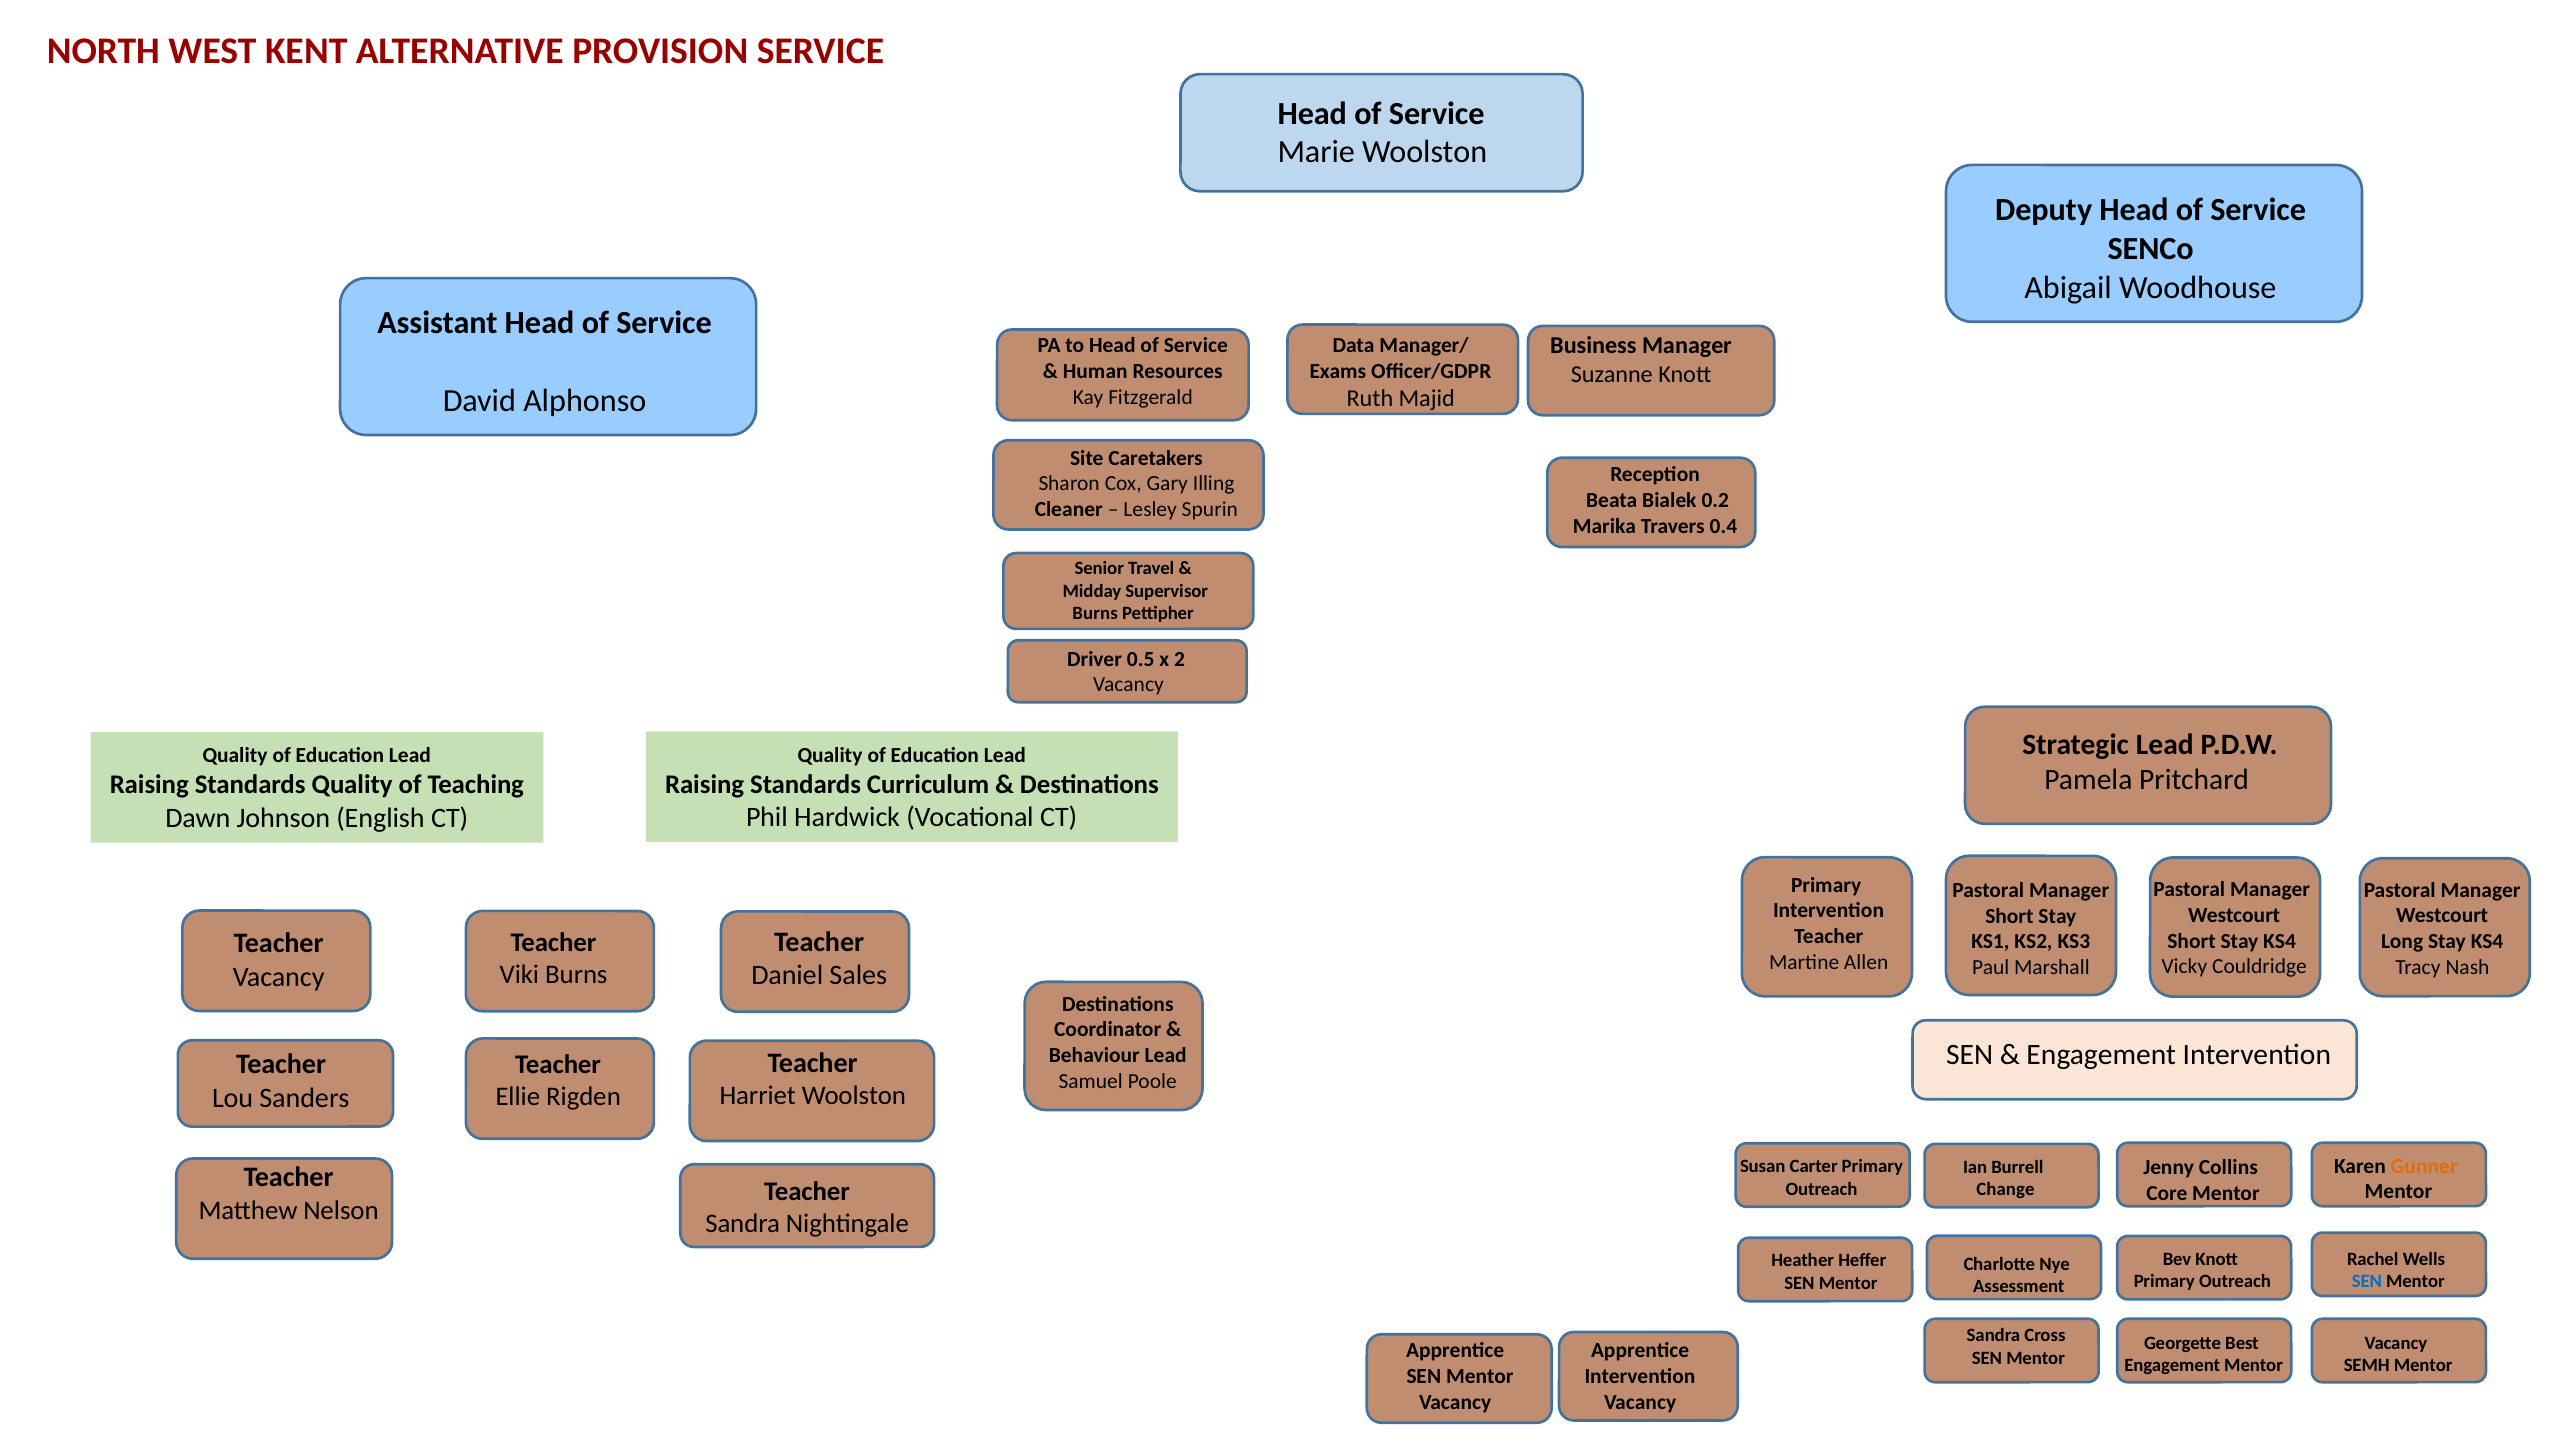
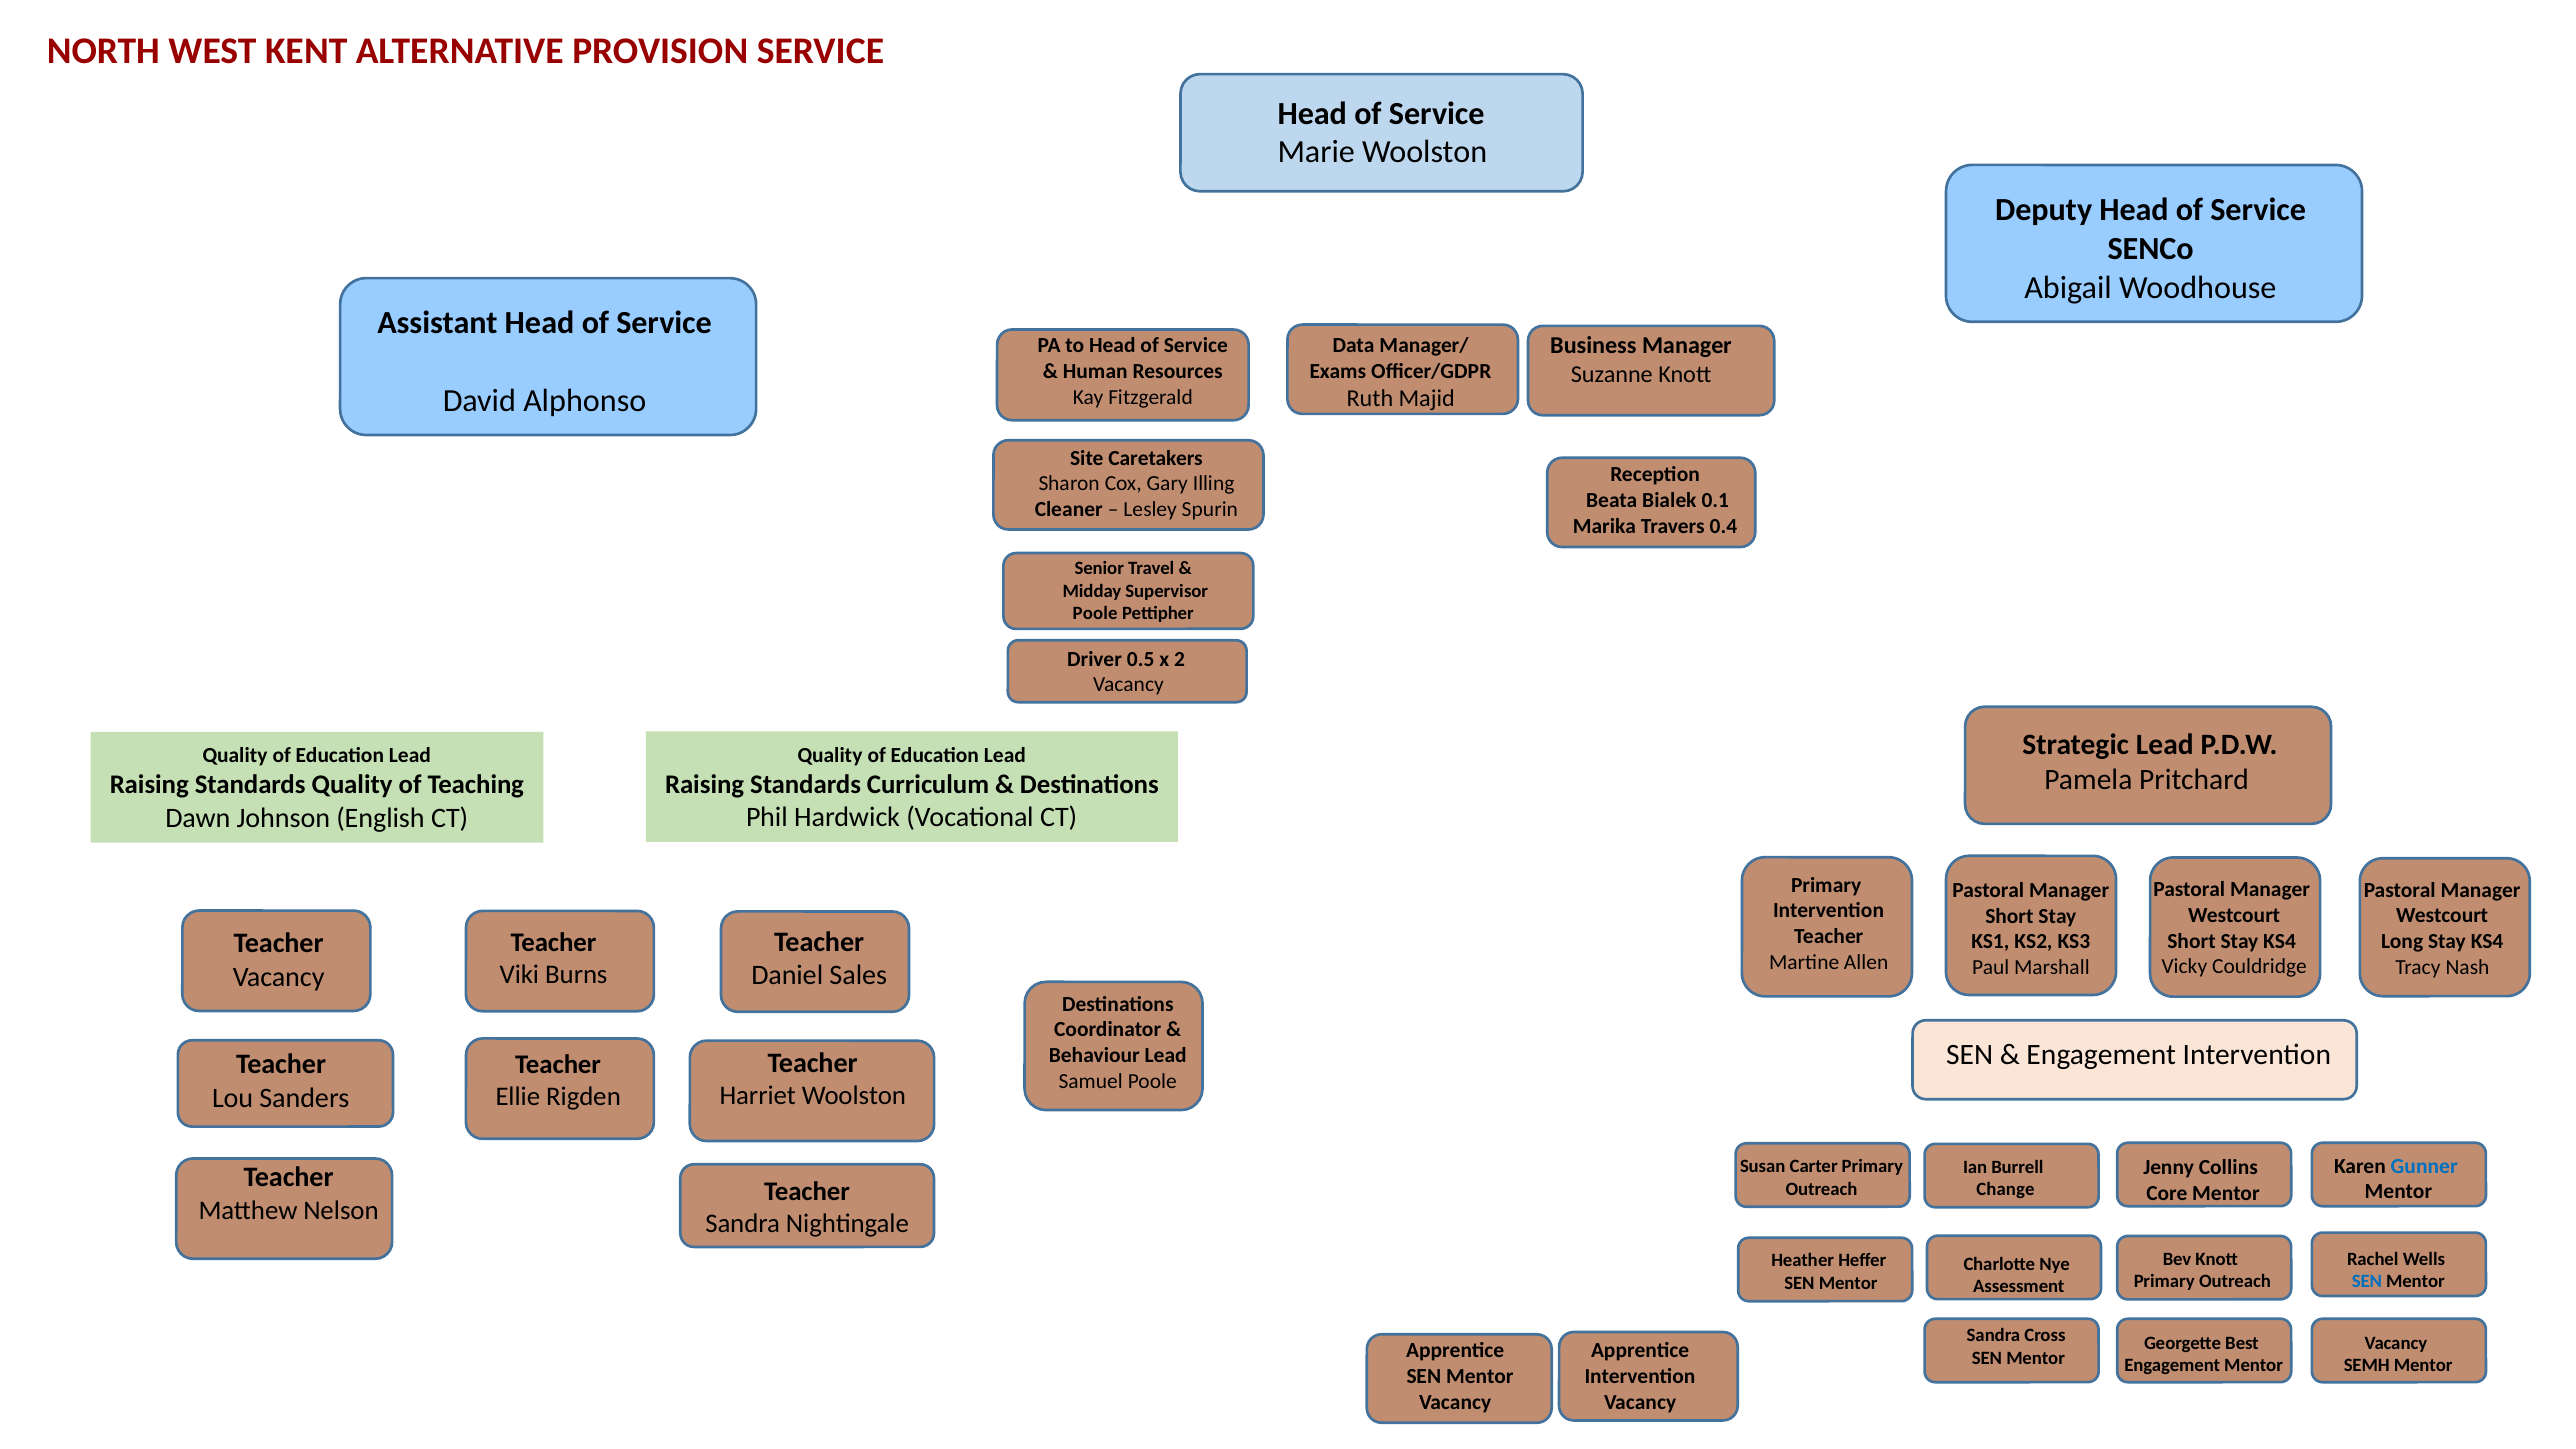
0.2: 0.2 -> 0.1
Burns at (1095, 614): Burns -> Poole
Gunner colour: orange -> blue
